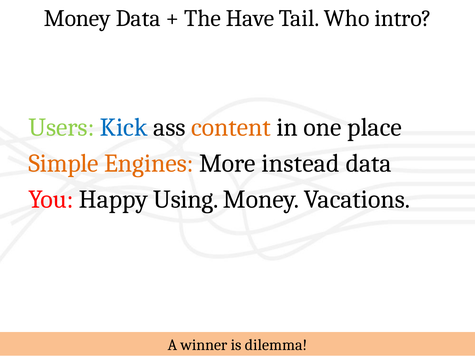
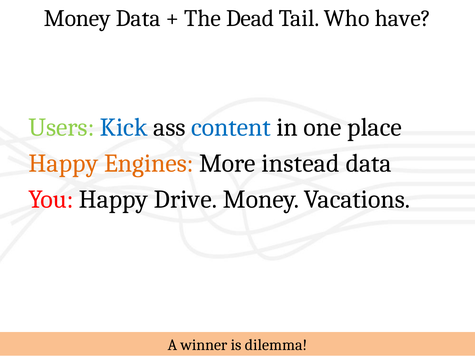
Have: Have -> Dead
intro: intro -> have
content colour: orange -> blue
Simple at (63, 163): Simple -> Happy
Using: Using -> Drive
